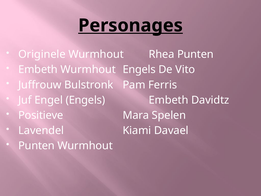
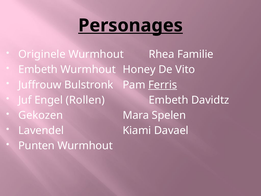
Rhea Punten: Punten -> Familie
Wurmhout Engels: Engels -> Honey
Ferris underline: none -> present
Engel Engels: Engels -> Rollen
Positieve: Positieve -> Gekozen
